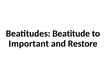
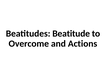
Important: Important -> Overcome
Restore: Restore -> Actions
